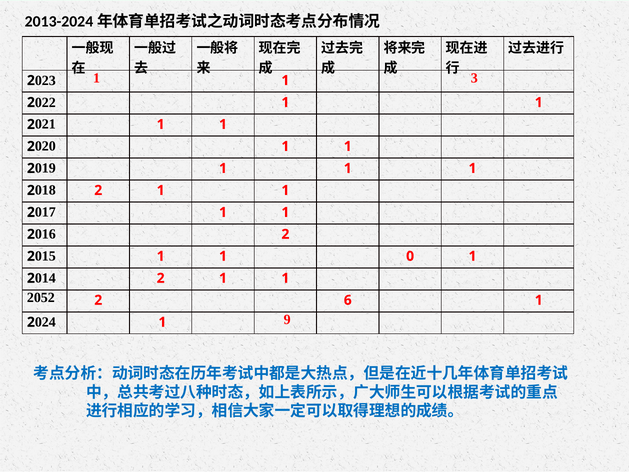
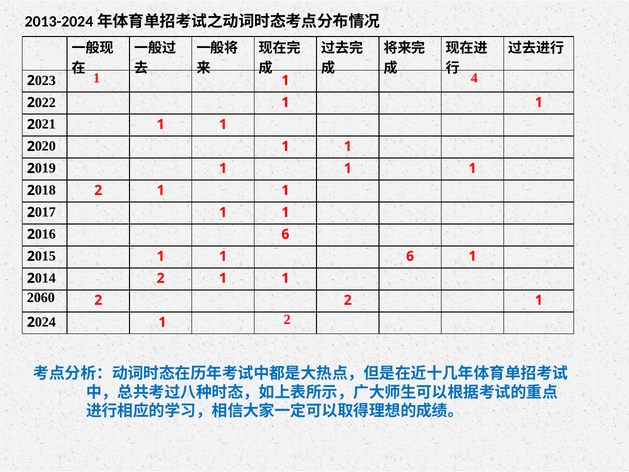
3: 3 -> 4
2 at (285, 234): 2 -> 6
1 0: 0 -> 6
2052: 2052 -> 2060
2 6: 6 -> 2
9 at (287, 320): 9 -> 2
